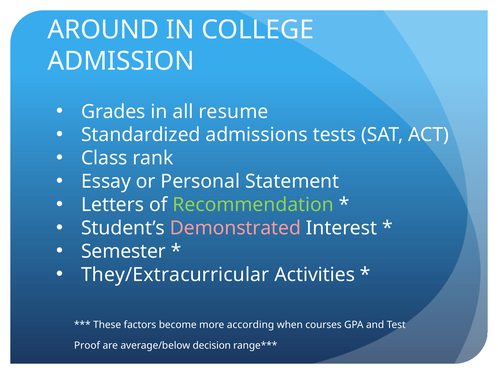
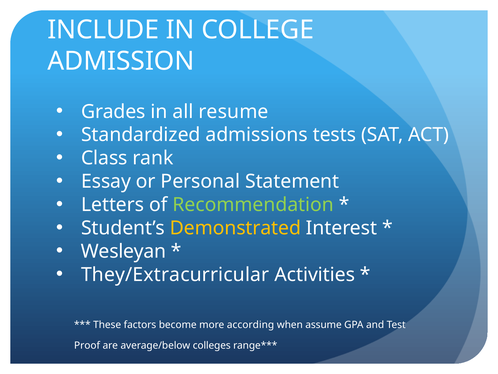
AROUND: AROUND -> INCLUDE
Demonstrated colour: pink -> yellow
Semester: Semester -> Wesleyan
courses: courses -> assume
decision: decision -> colleges
